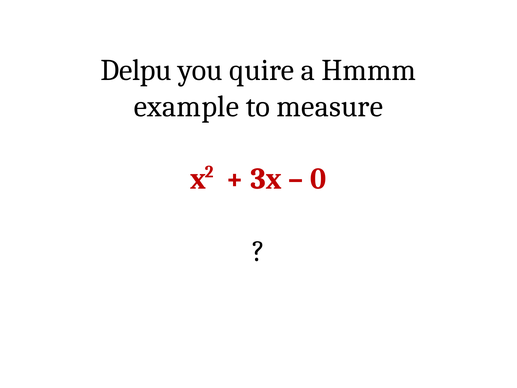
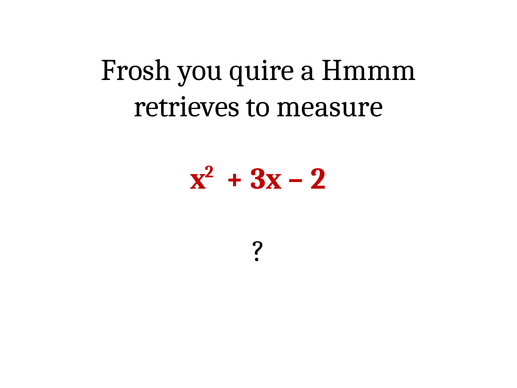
Delpu: Delpu -> Frosh
example: example -> retrieves
0 at (318, 179): 0 -> 2
